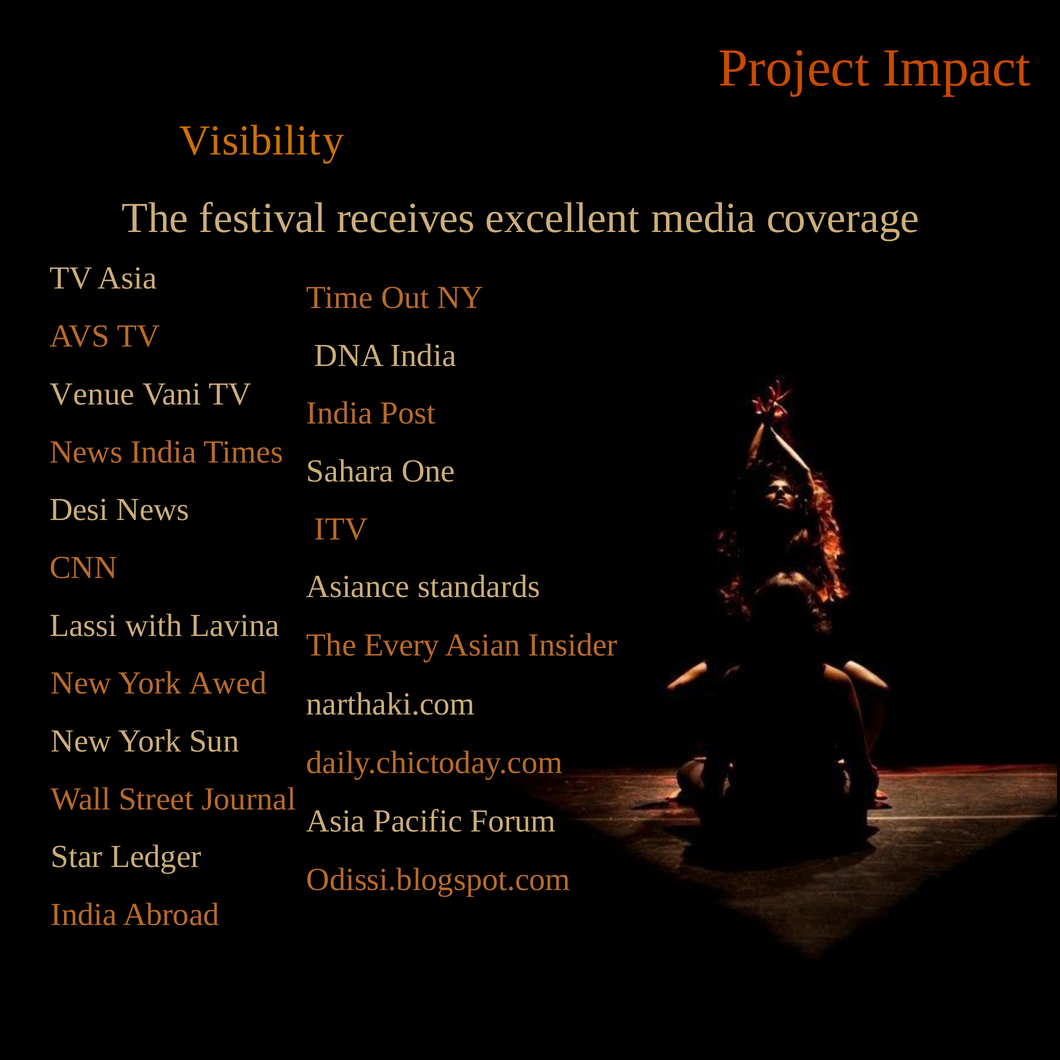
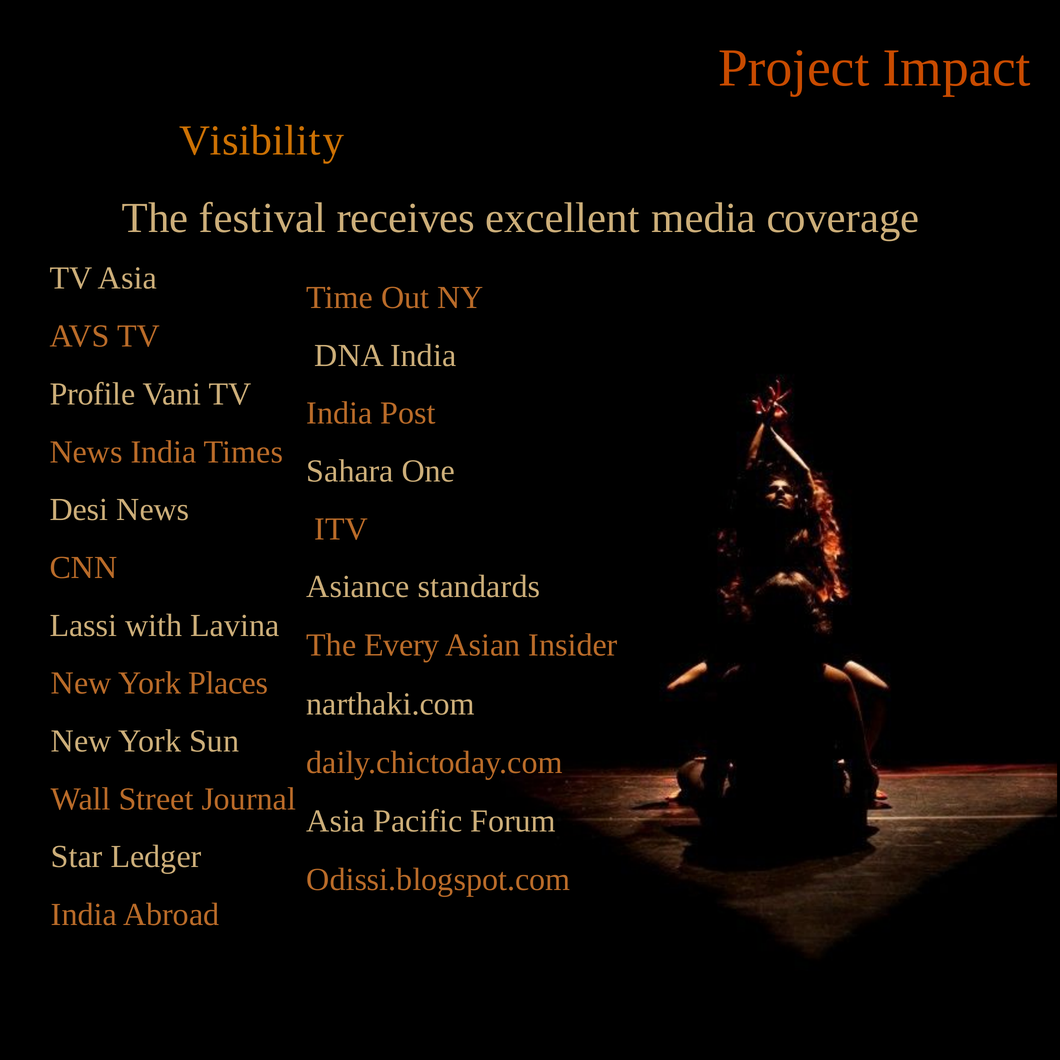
Venue: Venue -> Profile
Awed: Awed -> Places
